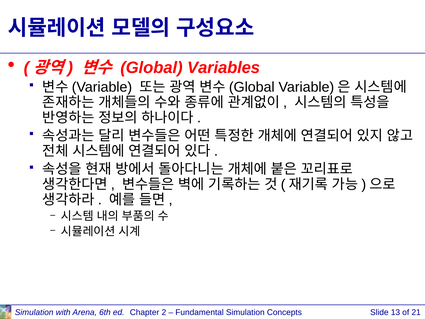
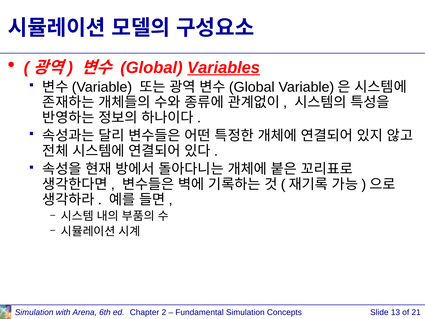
Variables underline: none -> present
